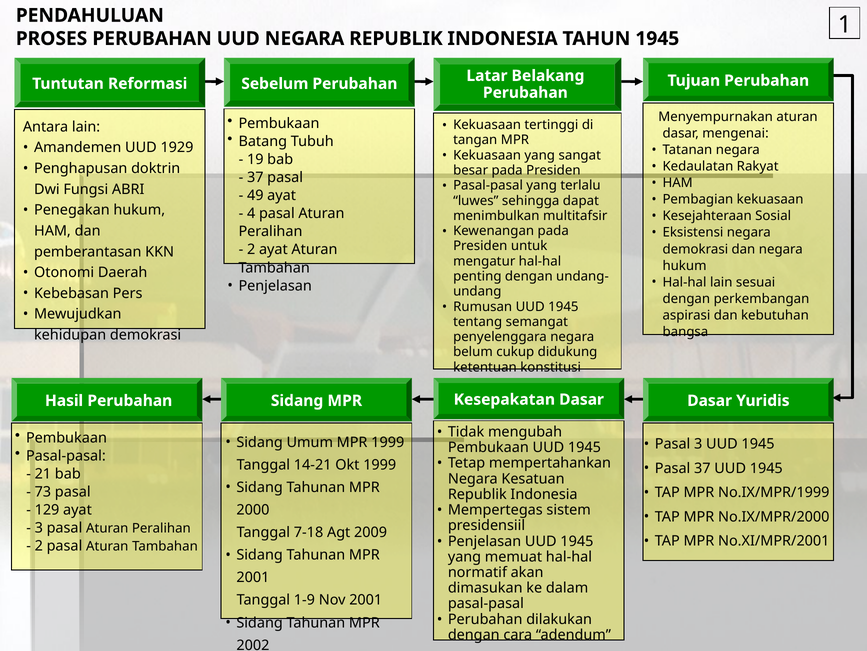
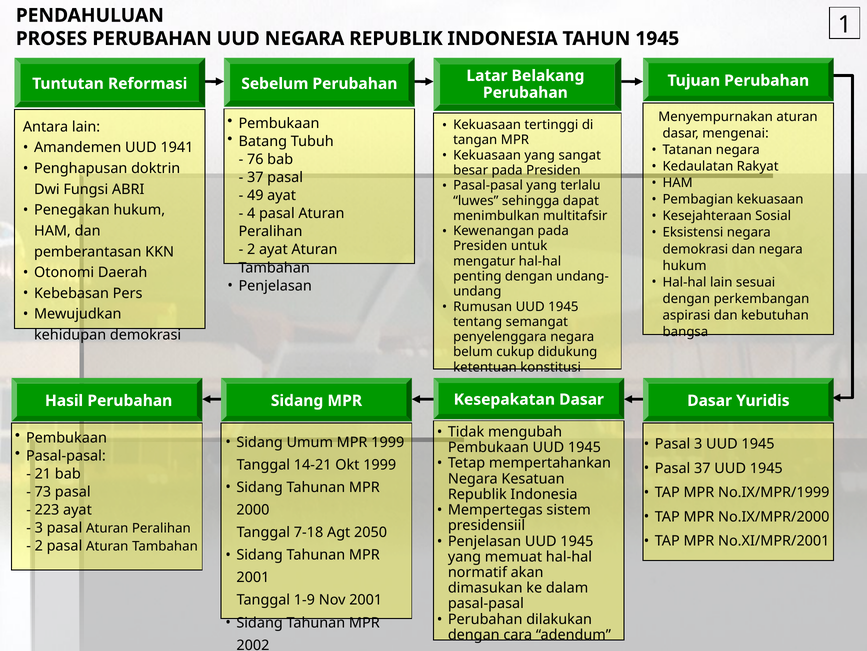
1929: 1929 -> 1941
19: 19 -> 76
129: 129 -> 223
2009: 2009 -> 2050
